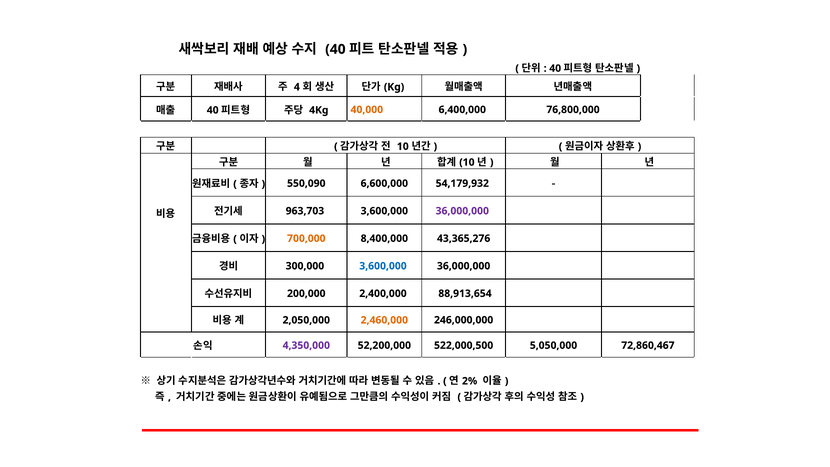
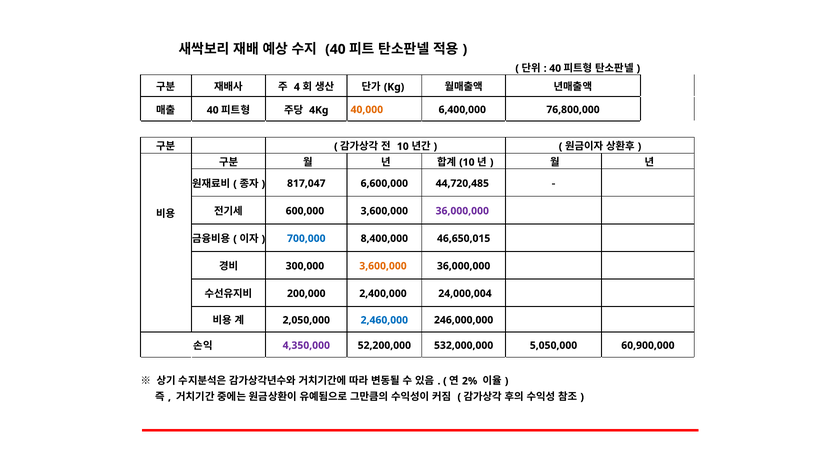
550,090: 550,090 -> 817,047
54,179,932: 54,179,932 -> 44,720,485
963,703: 963,703 -> 600,000
700,000 colour: orange -> blue
43,365,276: 43,365,276 -> 46,650,015
3,600,000 at (383, 266) colour: blue -> orange
88,913,654: 88,913,654 -> 24,000,004
2,460,000 colour: orange -> blue
522,000,500: 522,000,500 -> 532,000,000
72,860,467: 72,860,467 -> 60,900,000
